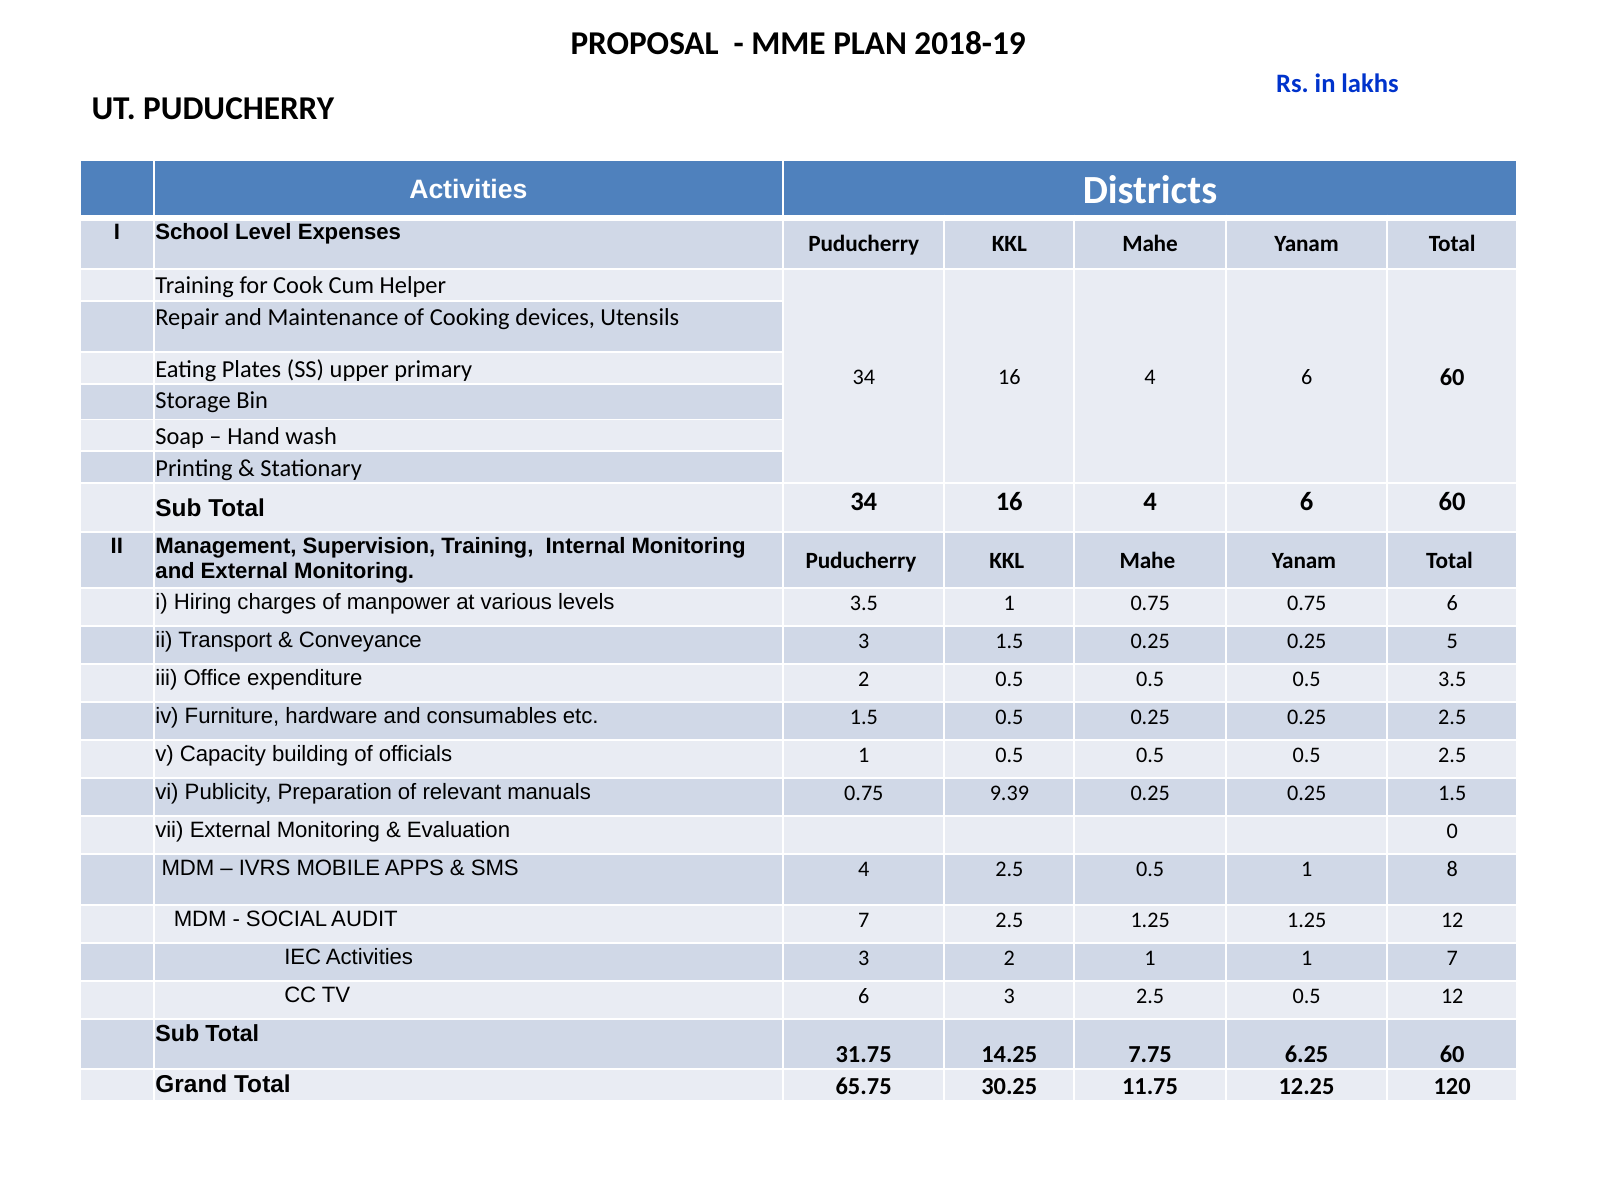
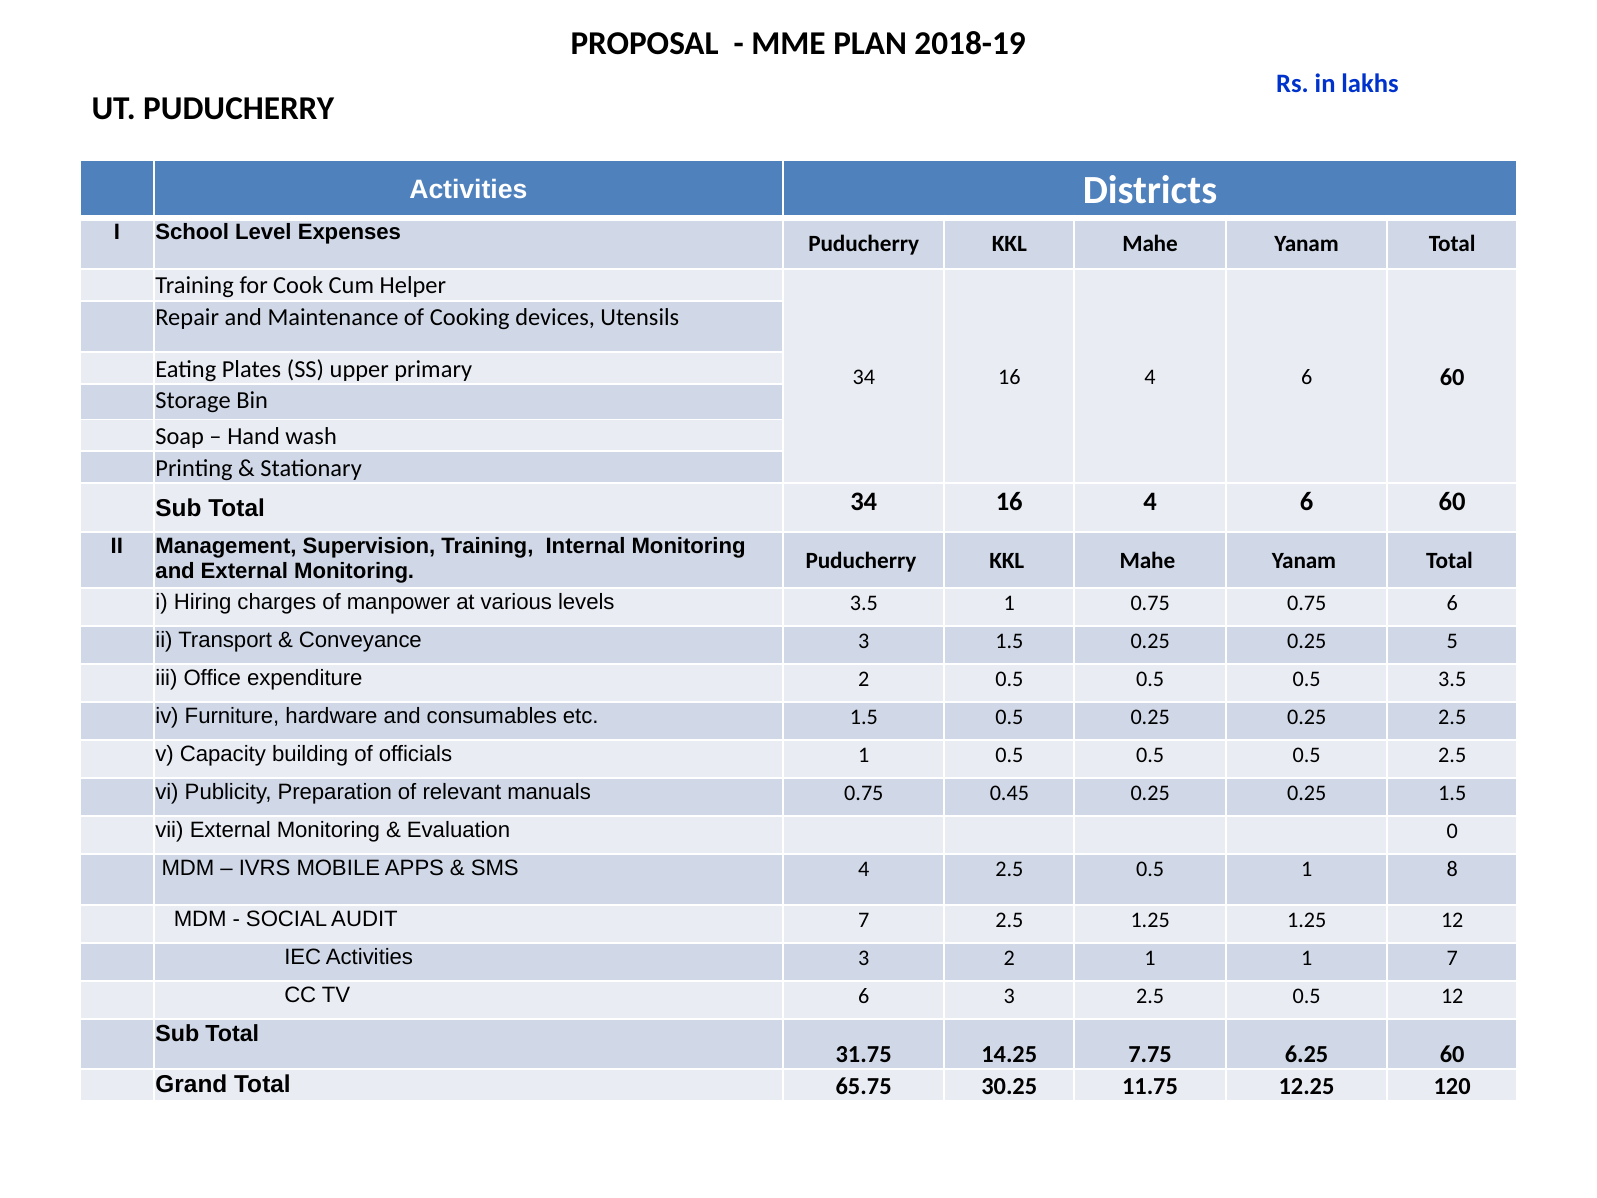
9.39: 9.39 -> 0.45
